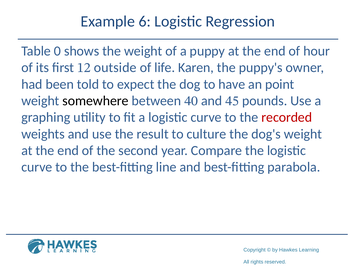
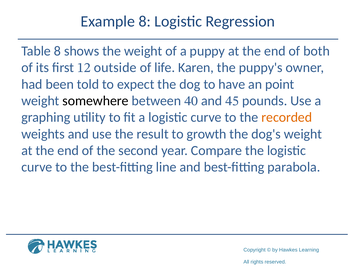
Example 6: 6 -> 8
Table 0: 0 -> 8
hour: hour -> both
recorded colour: red -> orange
culture: culture -> growth
